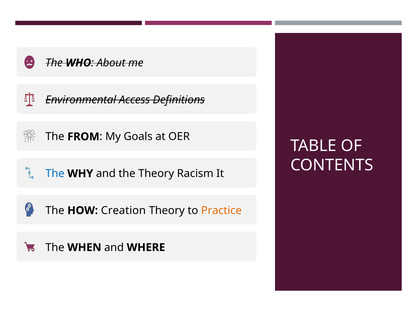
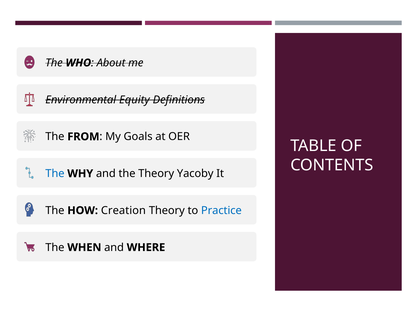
Access: Access -> Equity
Racism: Racism -> Yacoby
Practice colour: orange -> blue
